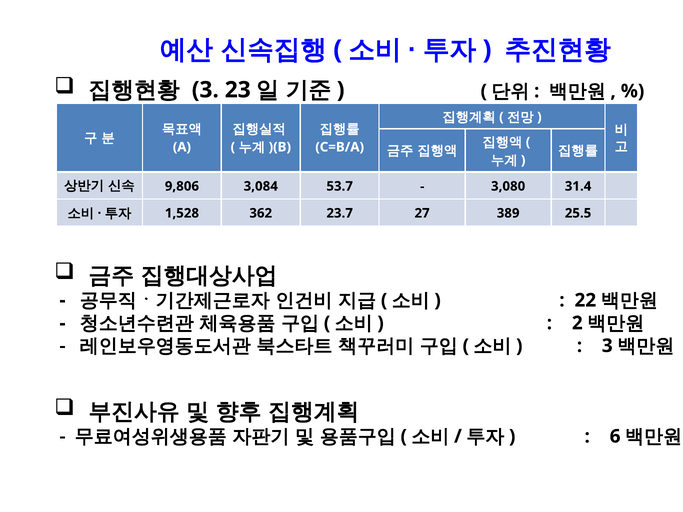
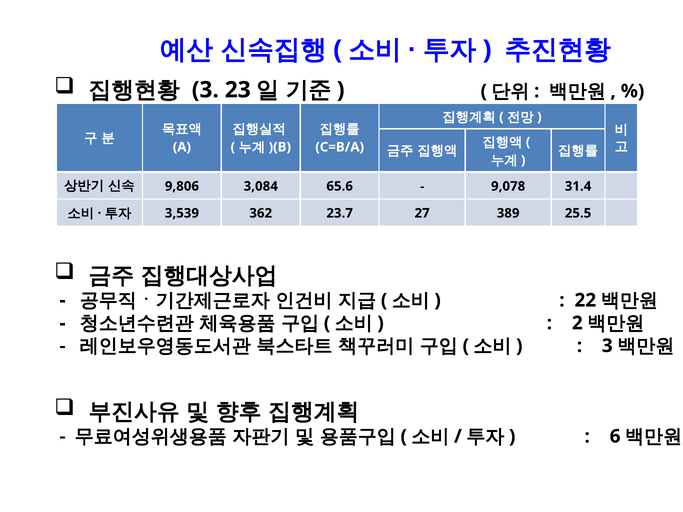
53.7: 53.7 -> 65.6
3,080: 3,080 -> 9,078
1,528: 1,528 -> 3,539
